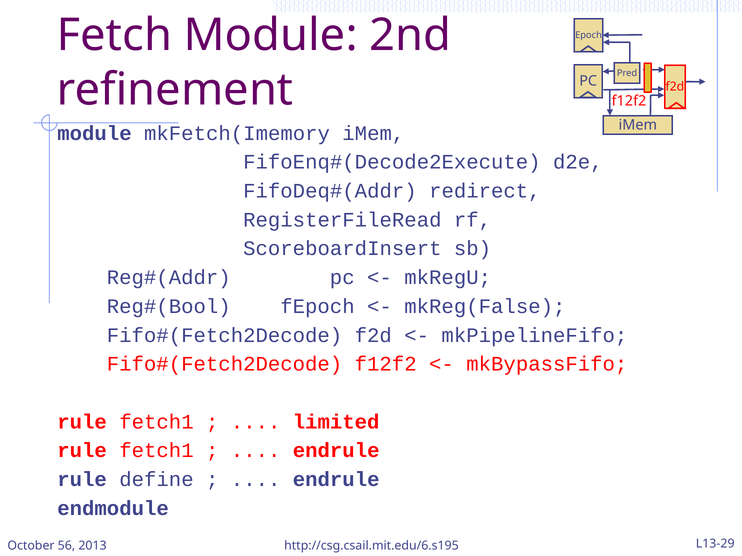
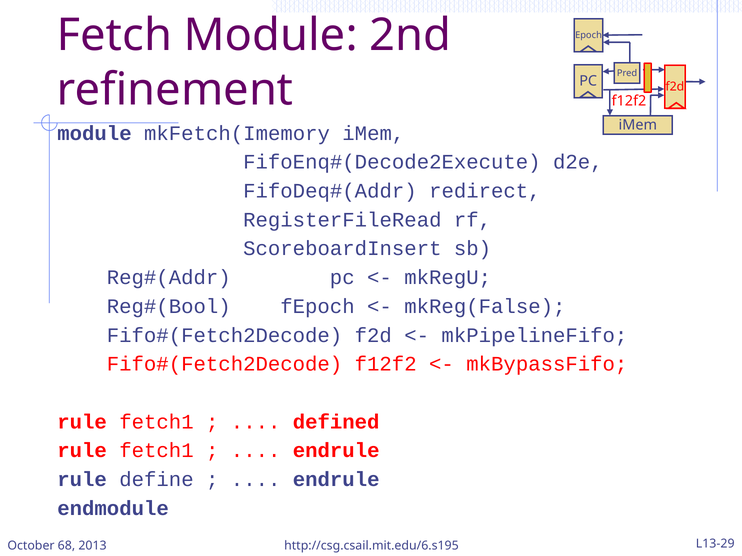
limited: limited -> defined
56: 56 -> 68
